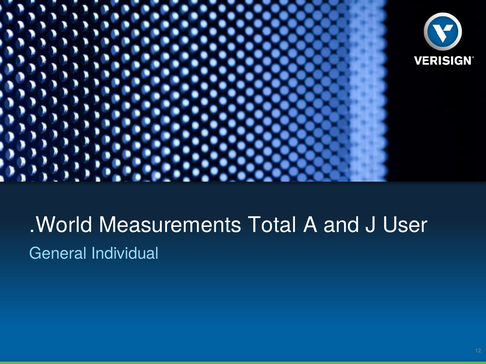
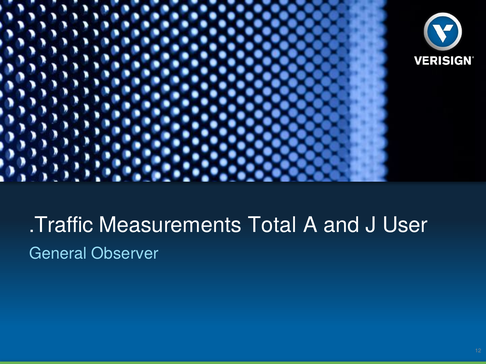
.World: .World -> .Traffic
Individual: Individual -> Observer
